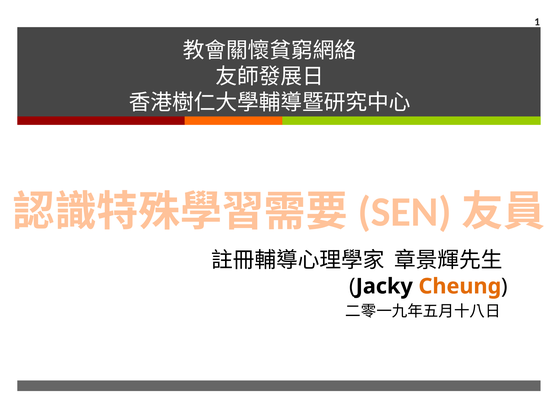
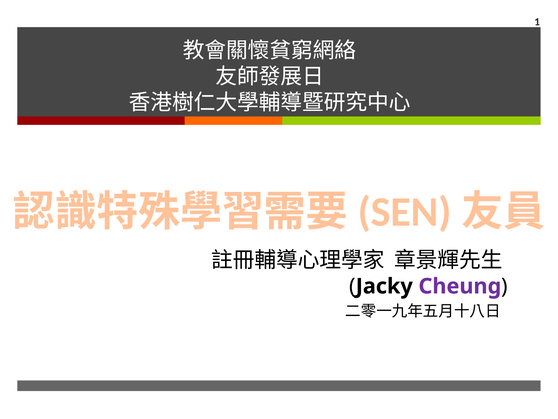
Cheung colour: orange -> purple
